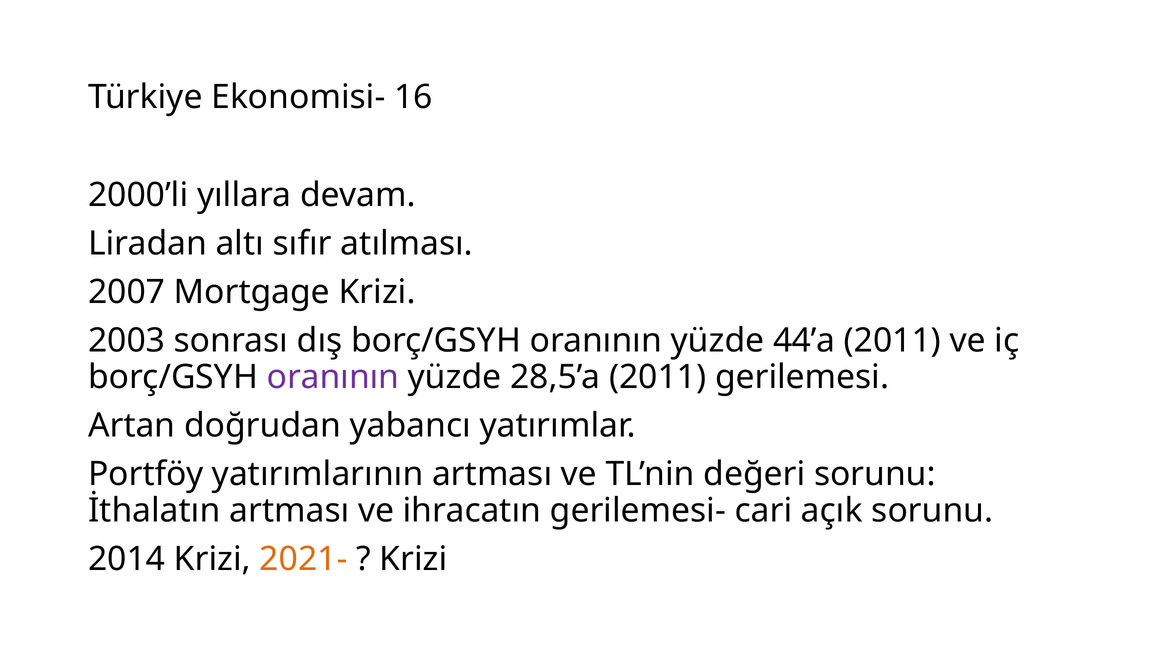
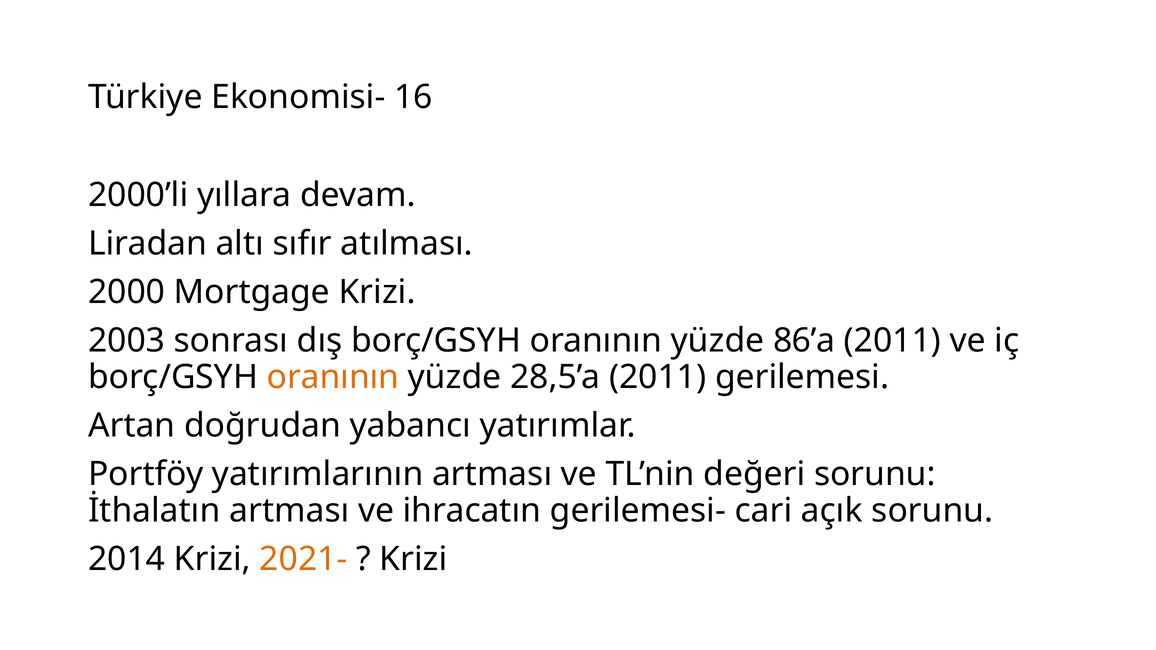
2007: 2007 -> 2000
44’a: 44’a -> 86’a
oranının at (333, 377) colour: purple -> orange
